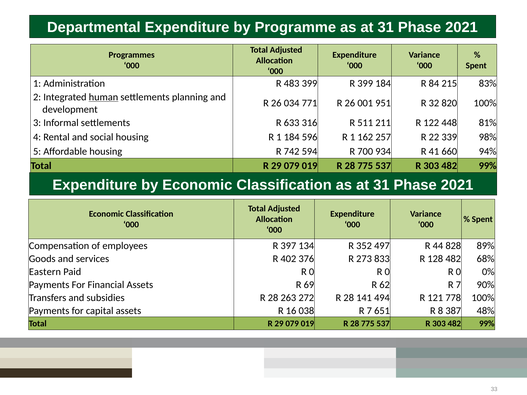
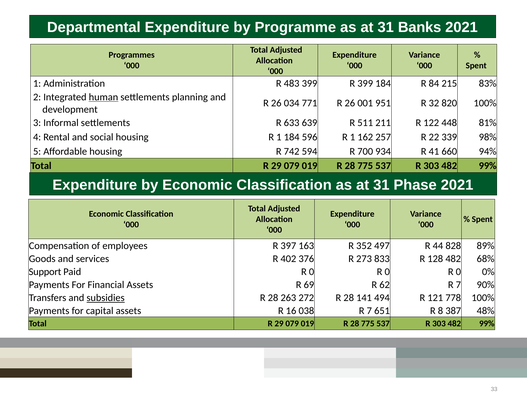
Phase at (420, 27): Phase -> Banks
316: 316 -> 639
134: 134 -> 163
Eastern: Eastern -> Support
subsidies underline: none -> present
